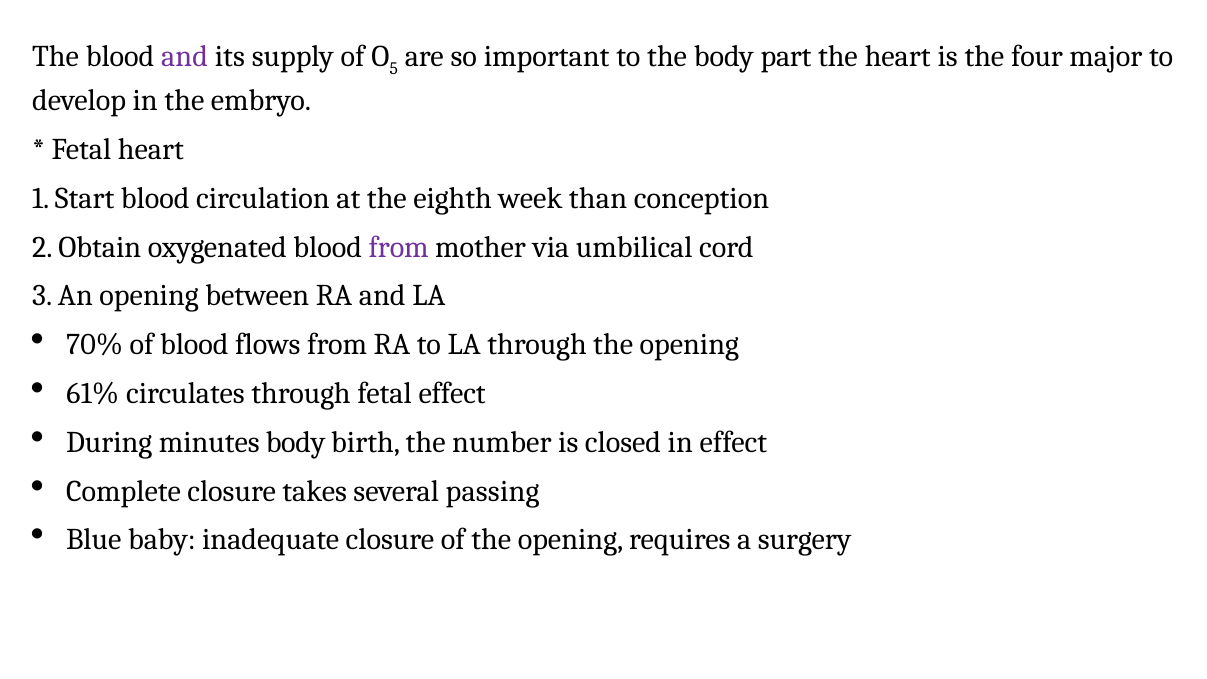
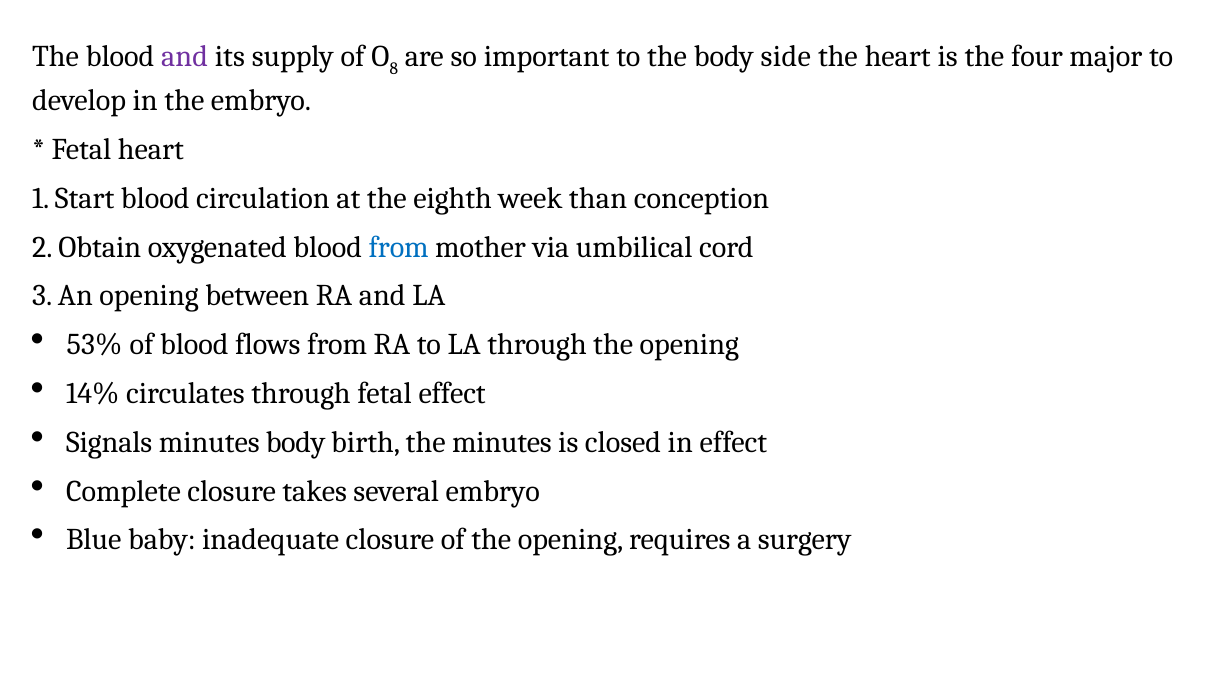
5: 5 -> 8
part: part -> side
from at (399, 247) colour: purple -> blue
70%: 70% -> 53%
61%: 61% -> 14%
During: During -> Signals
the number: number -> minutes
several passing: passing -> embryo
